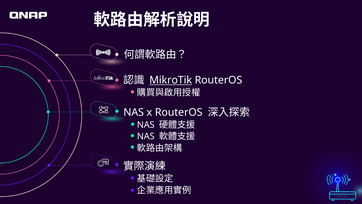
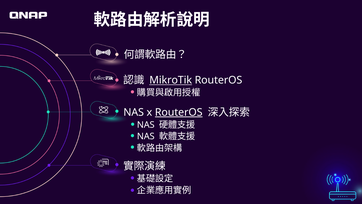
RouterOS at (179, 112) underline: none -> present
